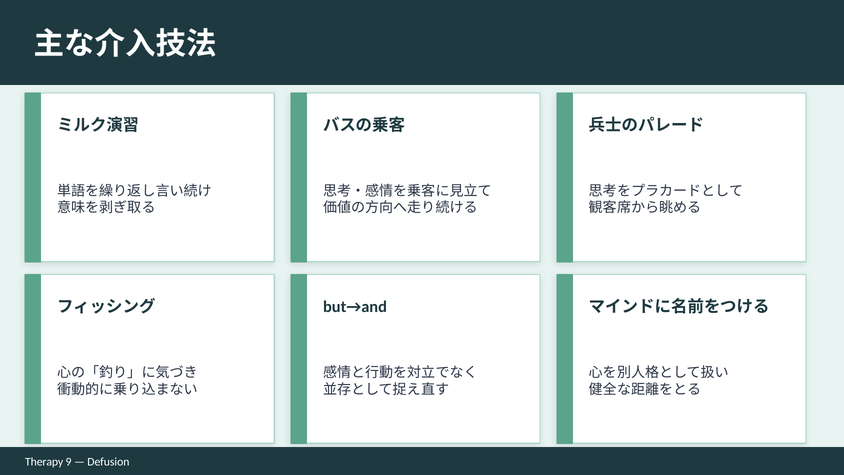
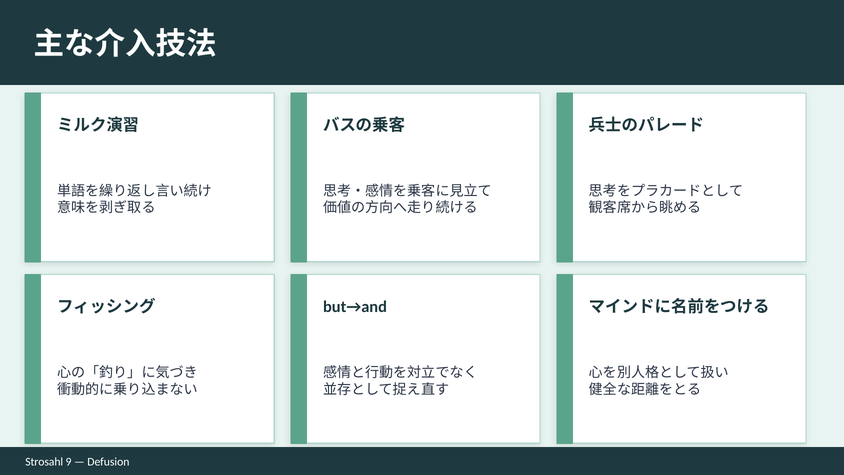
Therapy: Therapy -> Strosahl
